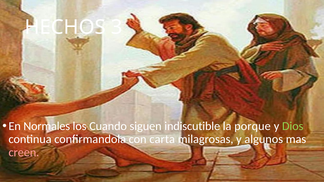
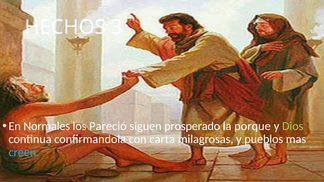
Cuando: Cuando -> Pareció
indiscutible: indiscutible -> prosperado
algunos: algunos -> pueblos
creen colour: pink -> light blue
